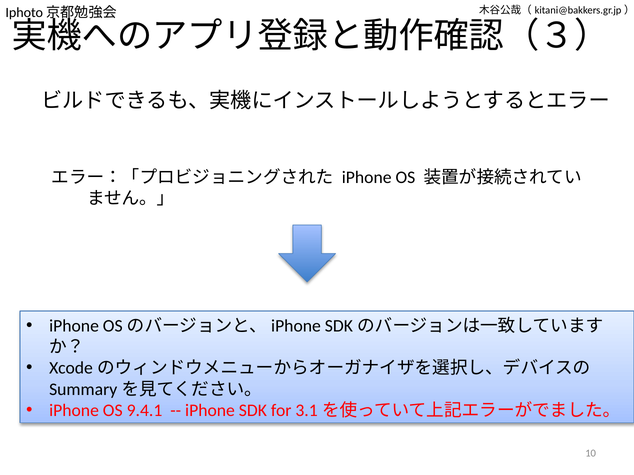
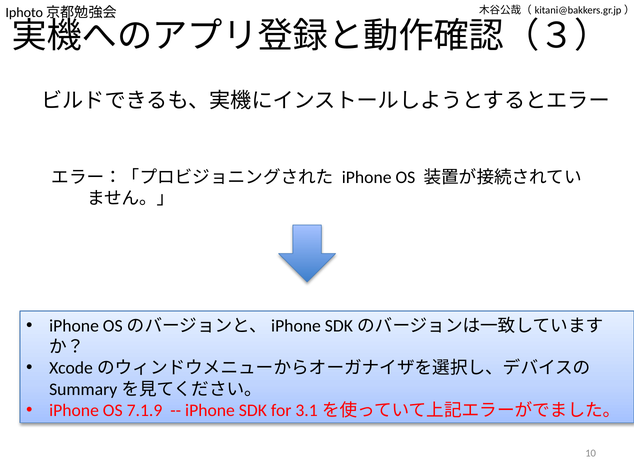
9.4.1: 9.4.1 -> 7.1.9
